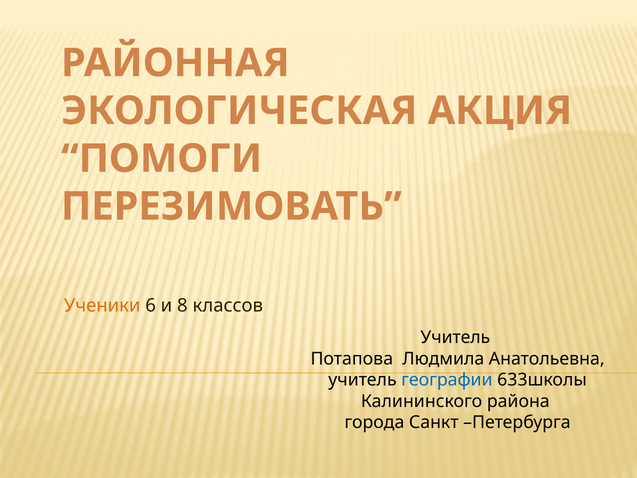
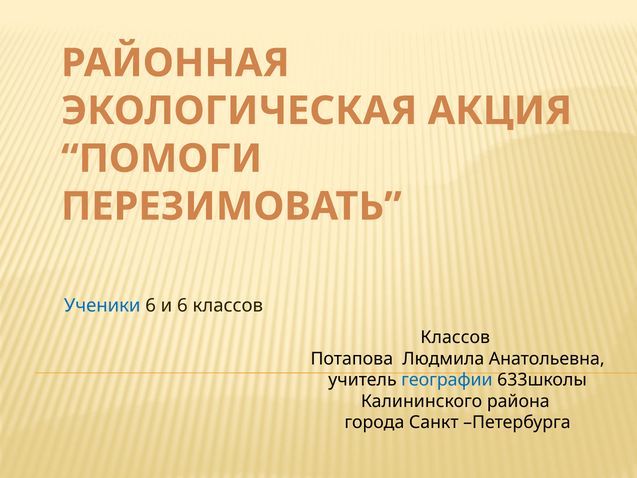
Ученики colour: orange -> blue
и 8: 8 -> 6
Учитель at (455, 337): Учитель -> Классов
